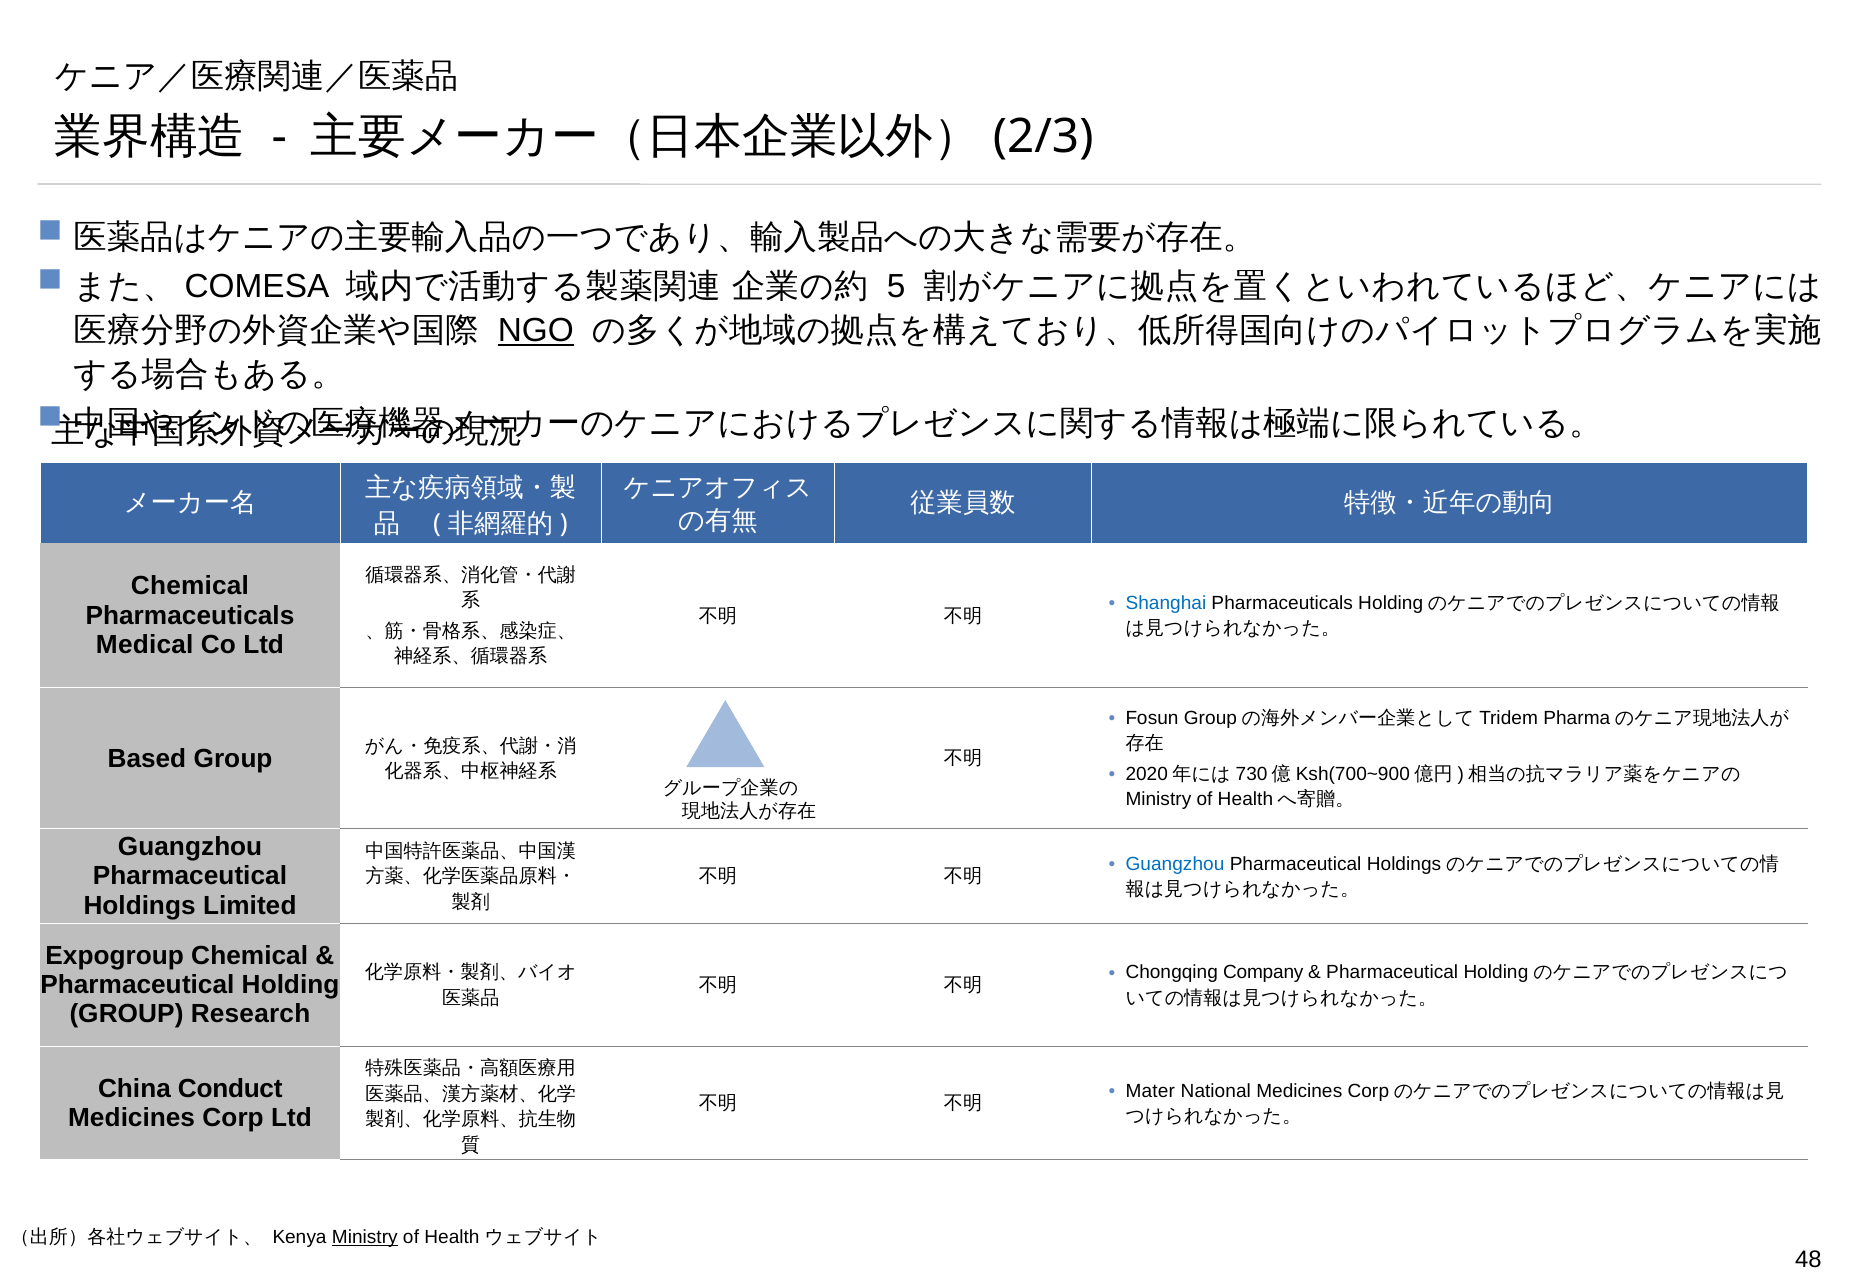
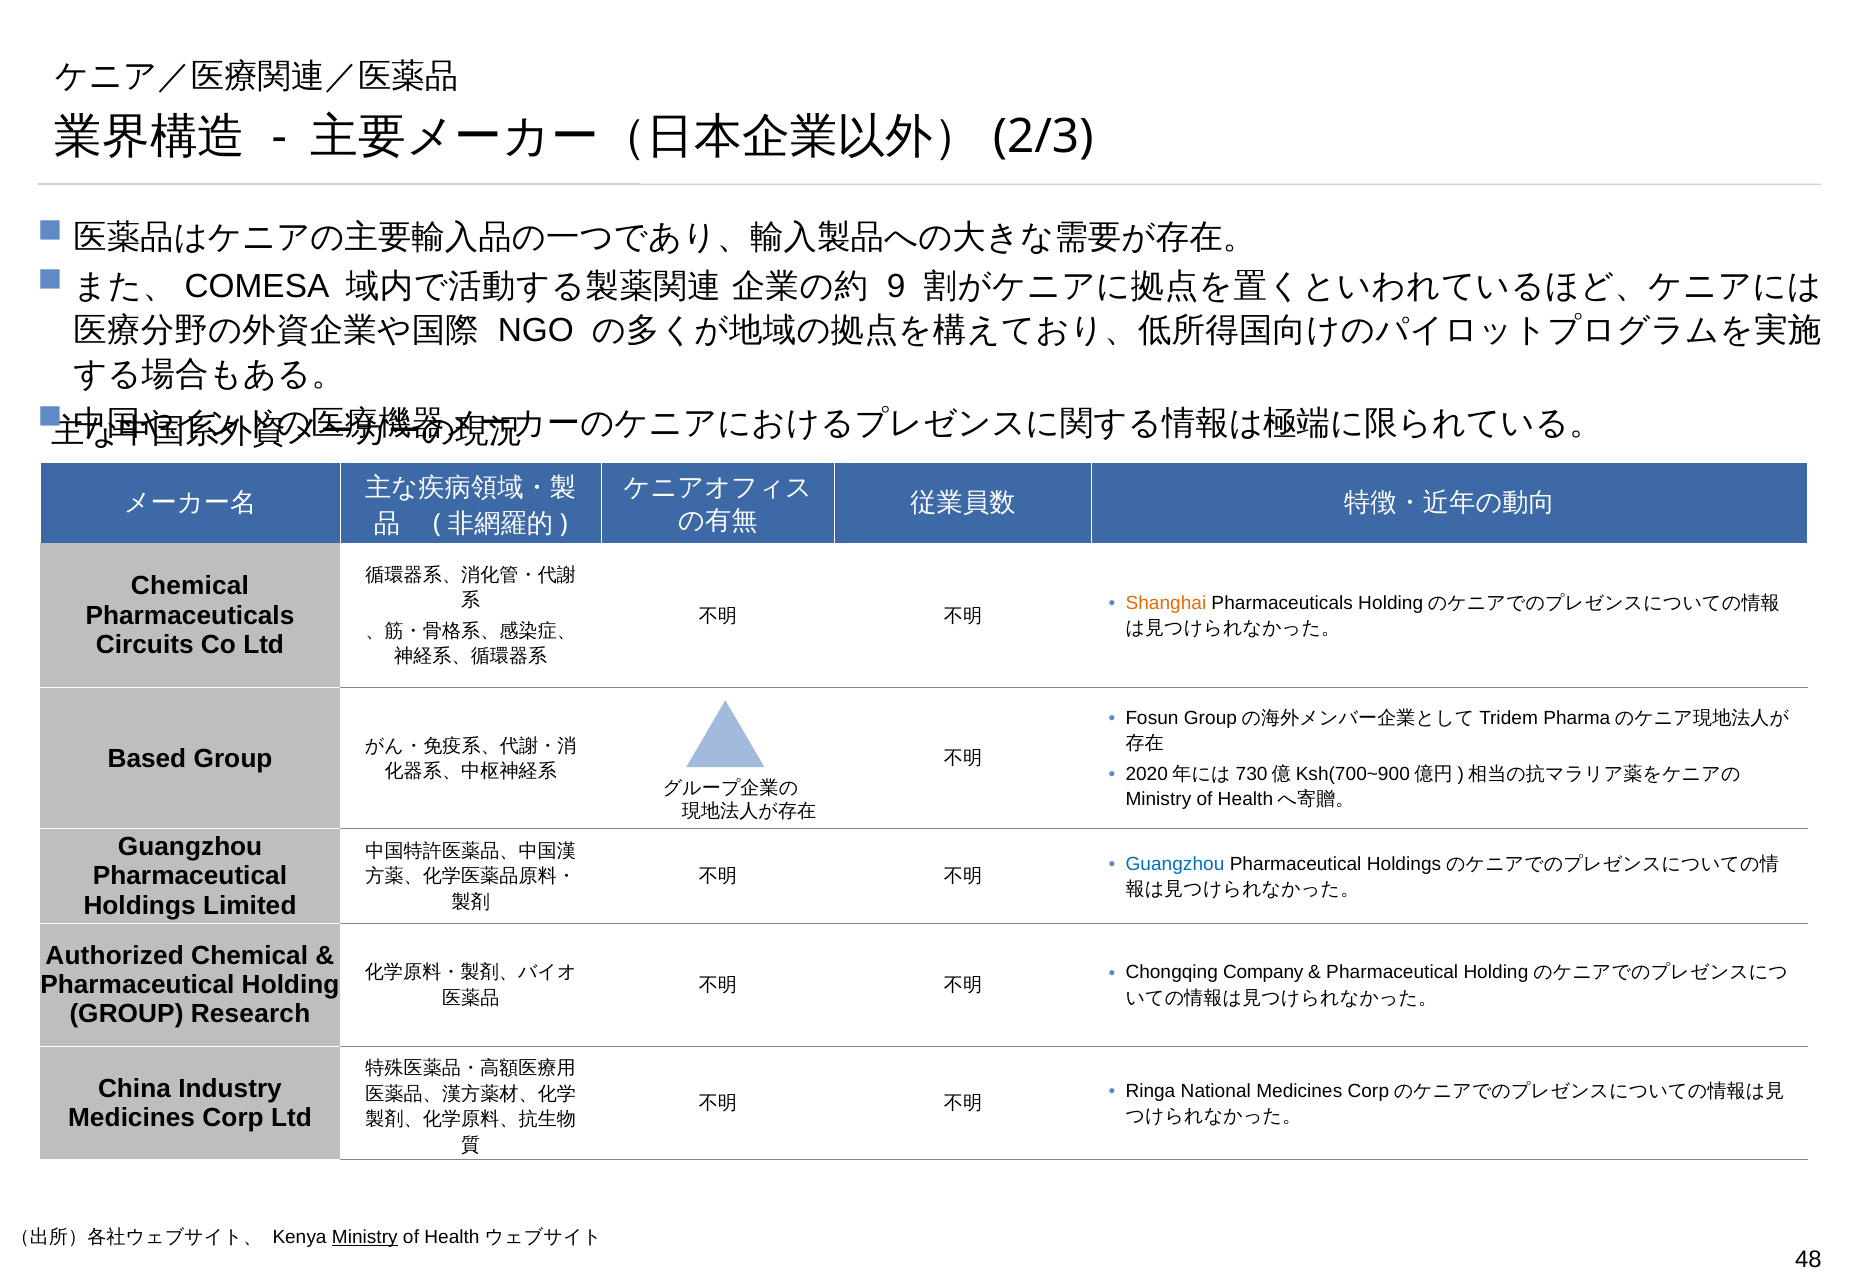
5: 5 -> 9
NGO underline: present -> none
Shanghai colour: blue -> orange
Medical: Medical -> Circuits
Expogroup: Expogroup -> Authorized
Conduct: Conduct -> Industry
Mater: Mater -> Ringa
